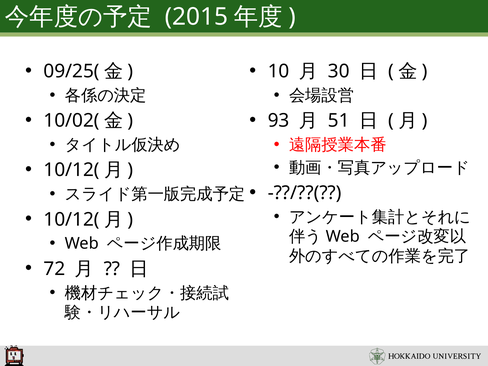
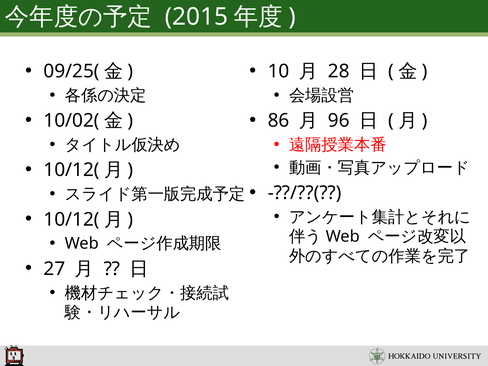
30: 30 -> 28
93: 93 -> 86
51: 51 -> 96
72: 72 -> 27
